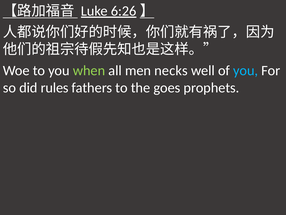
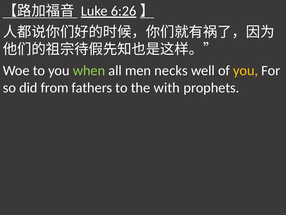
you at (246, 70) colour: light blue -> yellow
rules: rules -> from
goes: goes -> with
